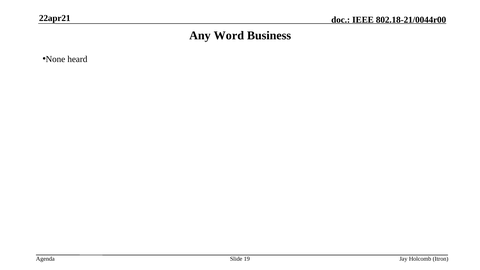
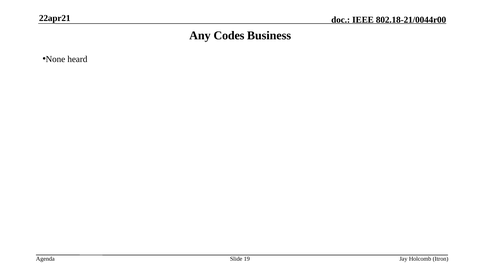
Word: Word -> Codes
